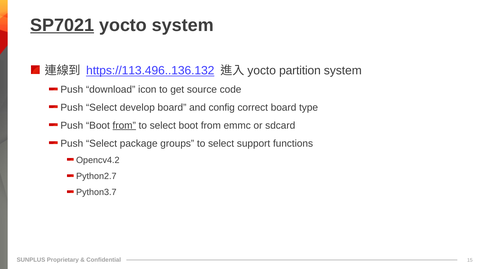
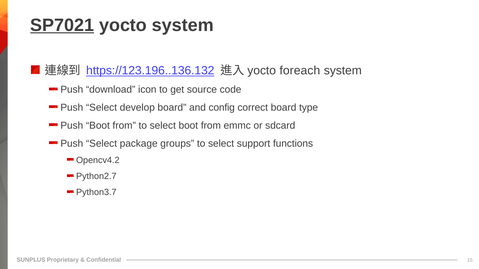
https://113.496..136.132: https://113.496..136.132 -> https://123.196..136.132
partition: partition -> foreach
from at (124, 126) underline: present -> none
